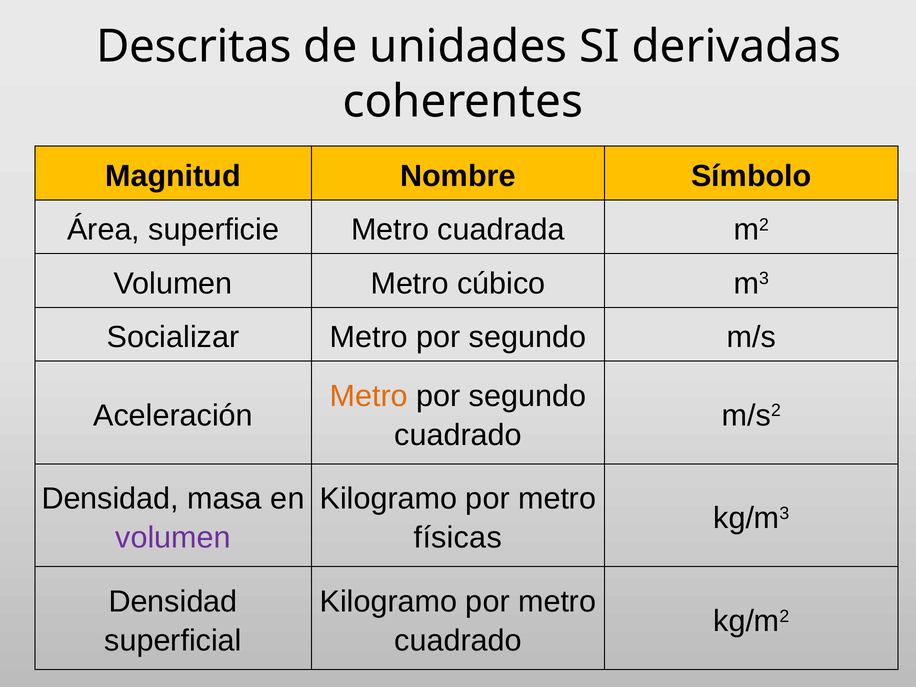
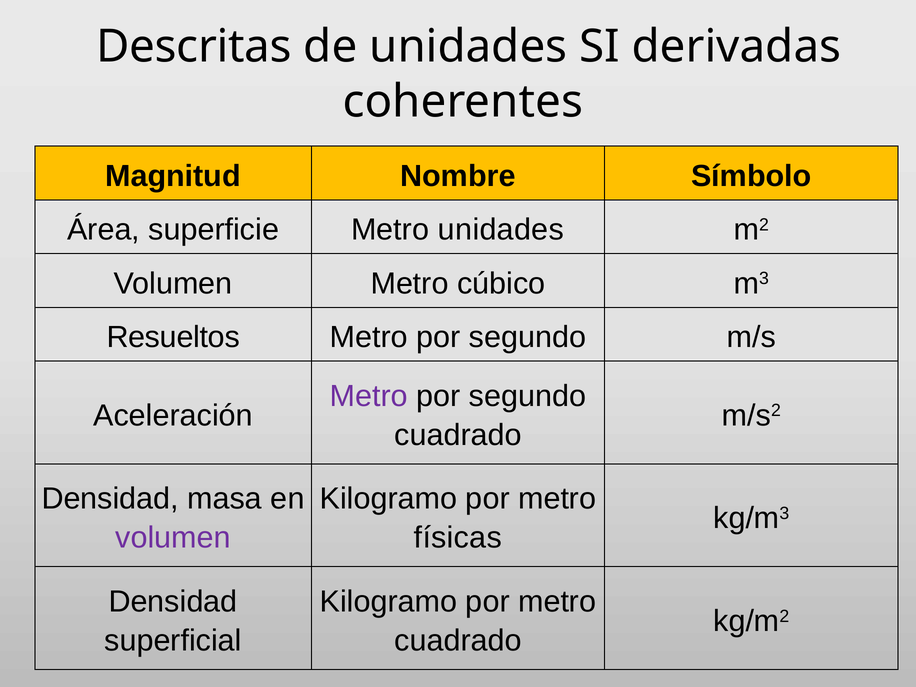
Metro cuadrada: cuadrada -> unidades
Socializar: Socializar -> Resueltos
Metro at (369, 396) colour: orange -> purple
